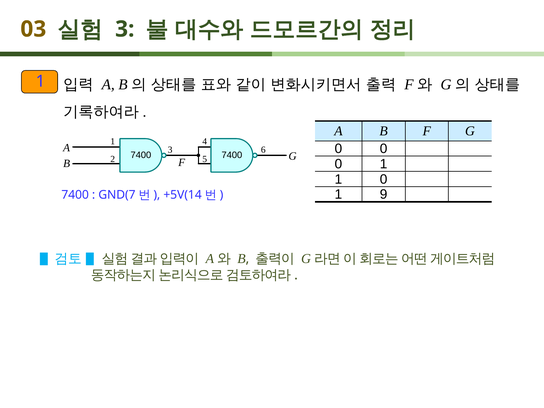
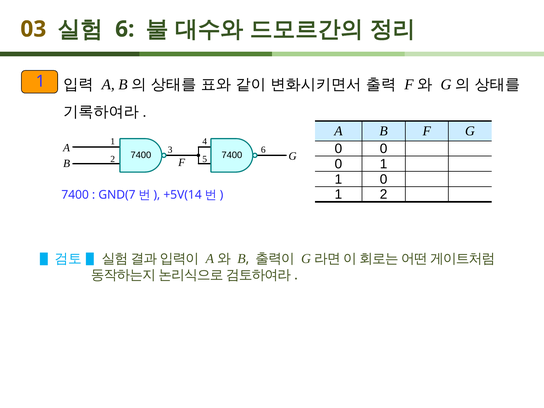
3 at (125, 29): 3 -> 6
1 9: 9 -> 2
